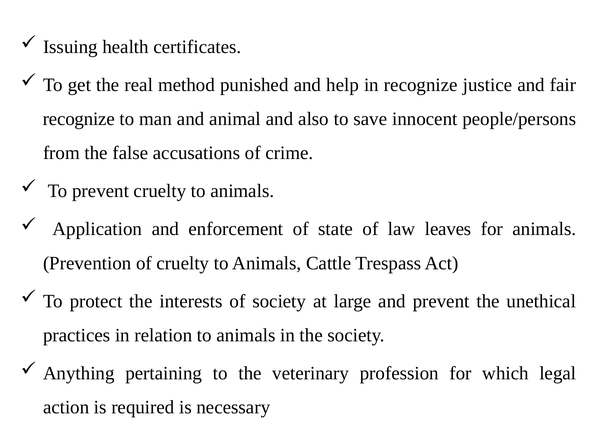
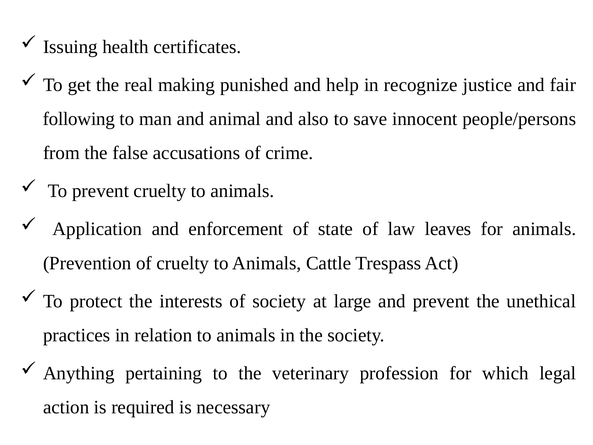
method: method -> making
recognize at (79, 119): recognize -> following
